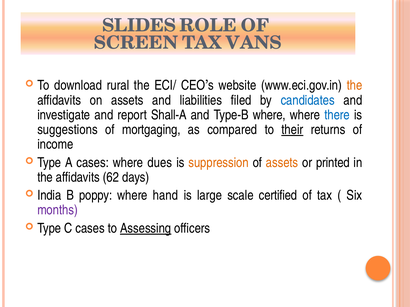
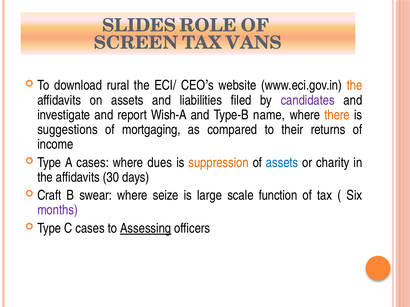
candidates colour: blue -> purple
Shall-A: Shall-A -> Wish-A
Type-B where: where -> name
there colour: blue -> orange
their underline: present -> none
assets at (282, 163) colour: orange -> blue
printed: printed -> charity
62: 62 -> 30
India: India -> Craft
poppy: poppy -> swear
hand: hand -> seize
certified: certified -> function
